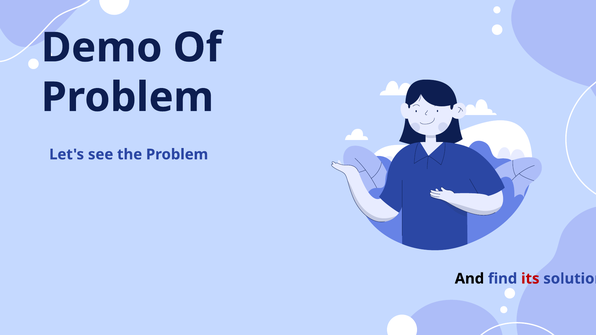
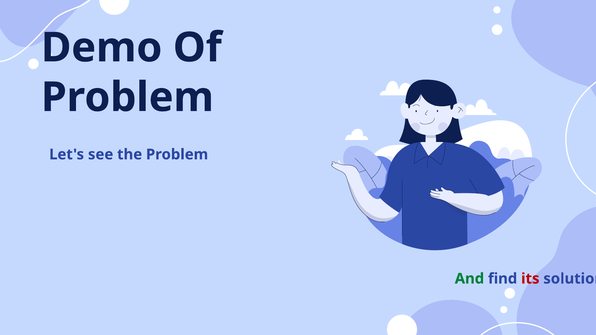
And colour: black -> green
